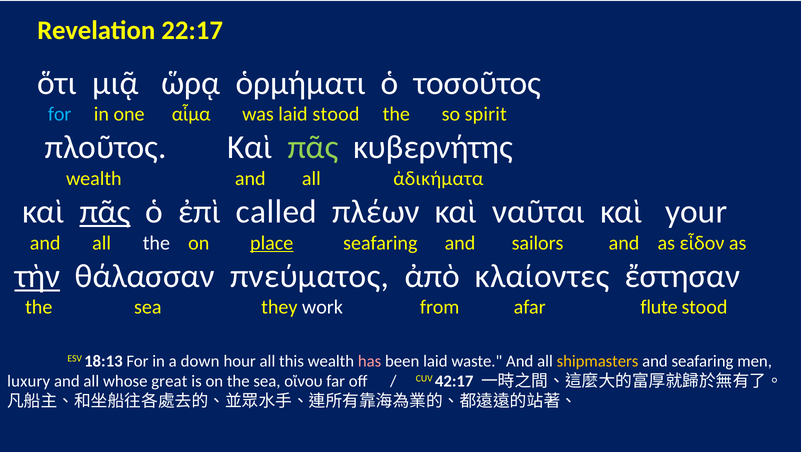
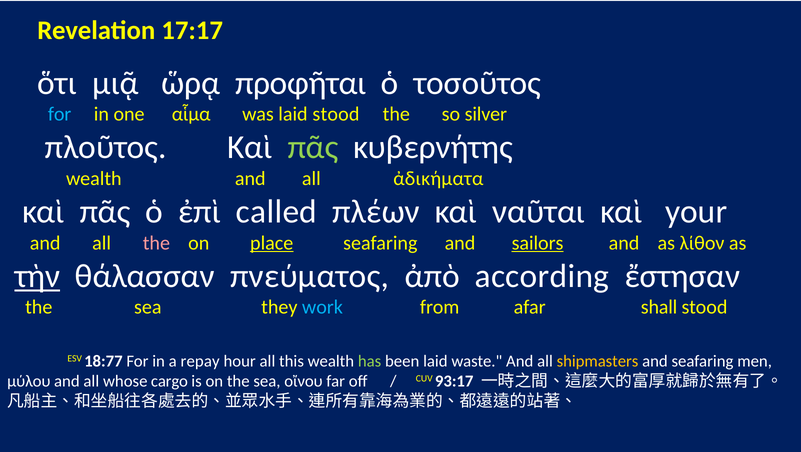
22:17: 22:17 -> 17:17
ὁρμήματι: ὁρμήματι -> προφῆται
spirit: spirit -> silver
πᾶς at (105, 212) underline: present -> none
the at (156, 243) colour: white -> pink
sailors underline: none -> present
εἶδον: εἶδον -> λίθον
κλαίοντες: κλαίοντες -> according
work colour: white -> light blue
flute: flute -> shall
18:13: 18:13 -> 18:77
down: down -> repay
has colour: pink -> light green
luxury: luxury -> μύλου
great: great -> cargo
42:17: 42:17 -> 93:17
